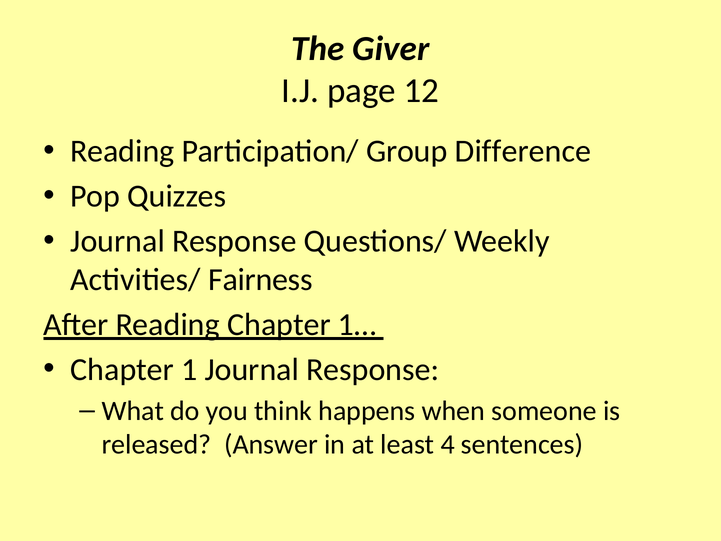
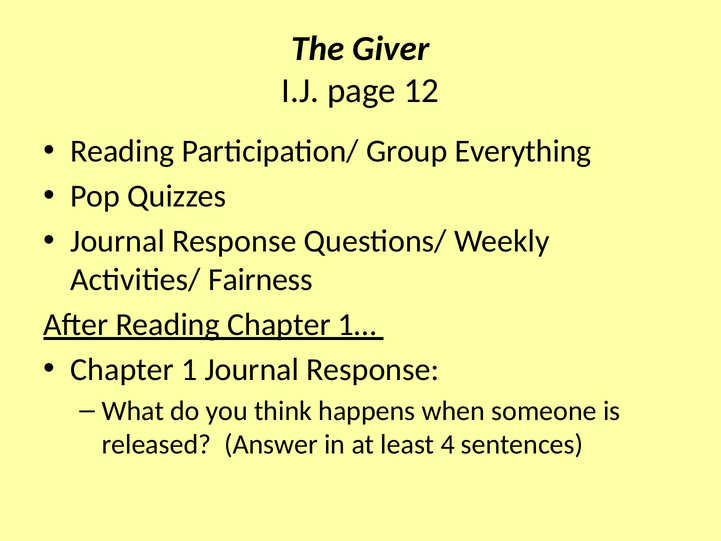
Difference: Difference -> Everything
